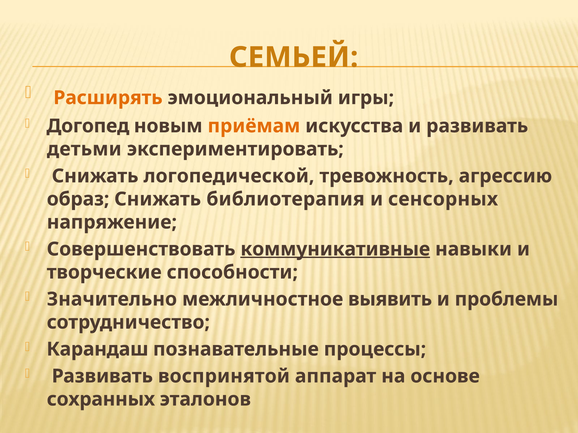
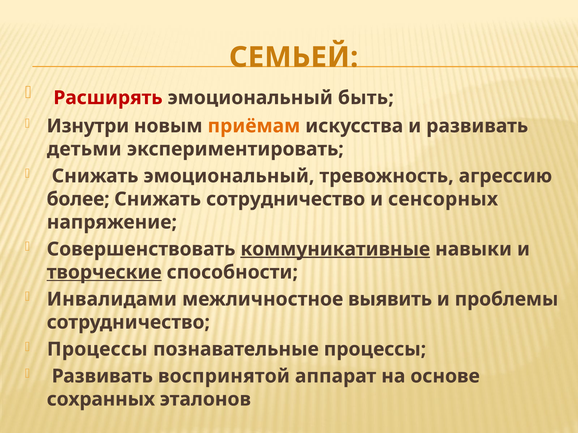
Расширять colour: orange -> red
игры: игры -> быть
Догопед: Догопед -> Изнутри
Снижать логопедической: логопедической -> эмоциональный
образ: образ -> более
Снижать библиотерапия: библиотерапия -> сотрудничество
творческие underline: none -> present
Значительно: Значительно -> Инвалидами
Карандаш at (97, 350): Карандаш -> Процессы
